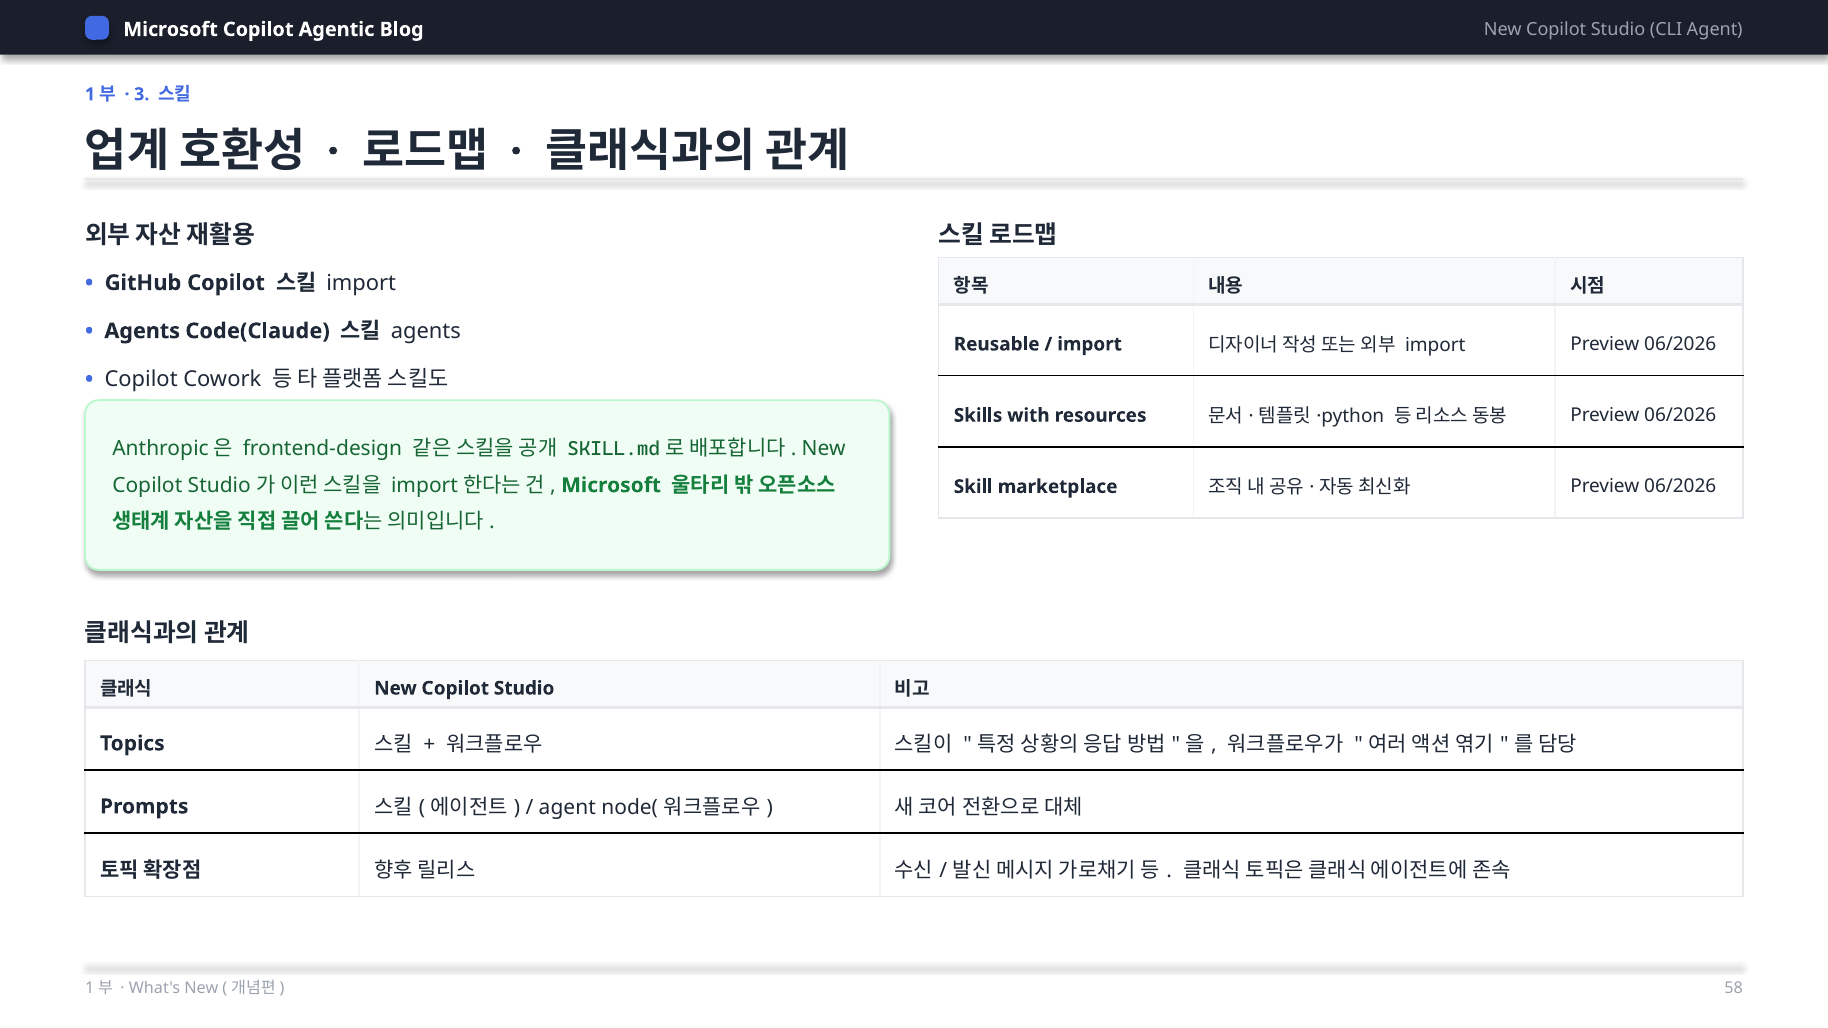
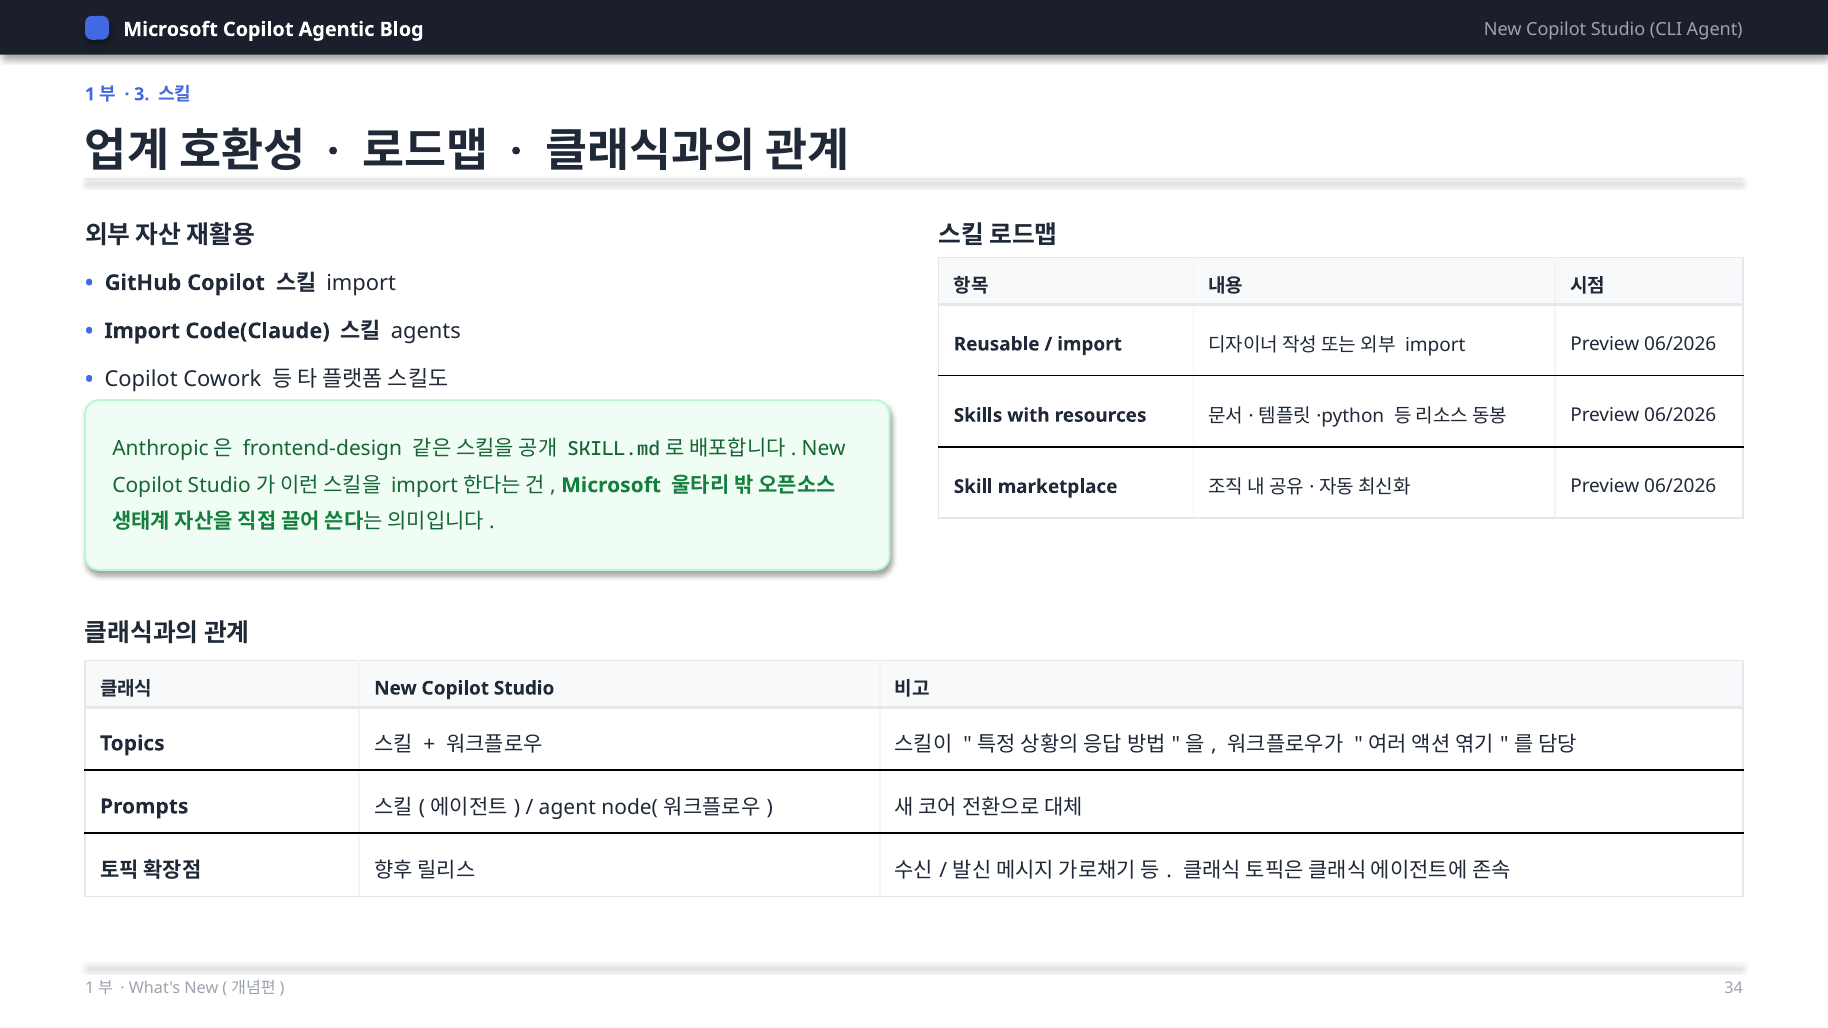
Agents at (142, 331): Agents -> Import
58: 58 -> 34
